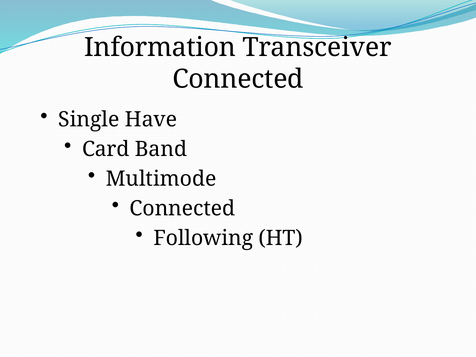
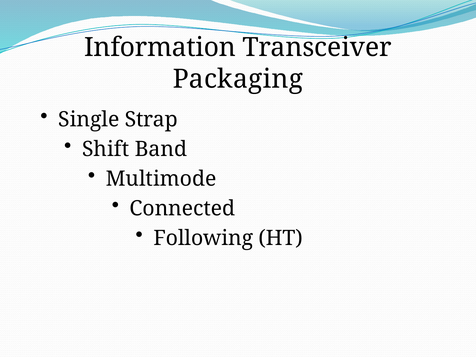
Connected at (238, 79): Connected -> Packaging
Have: Have -> Strap
Card: Card -> Shift
